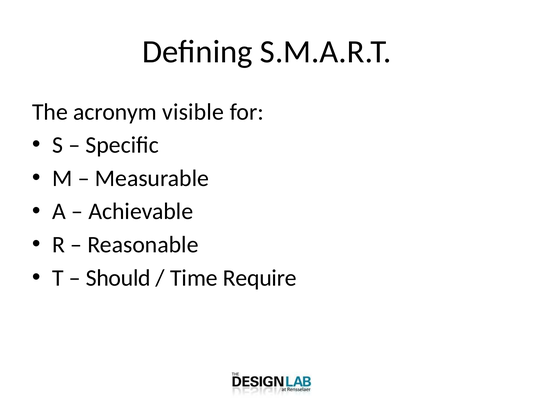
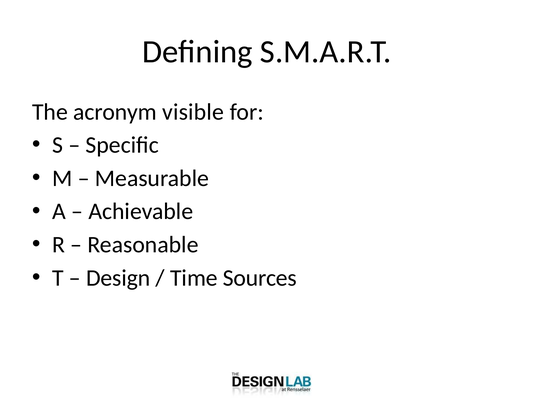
Should: Should -> Design
Require: Require -> Sources
